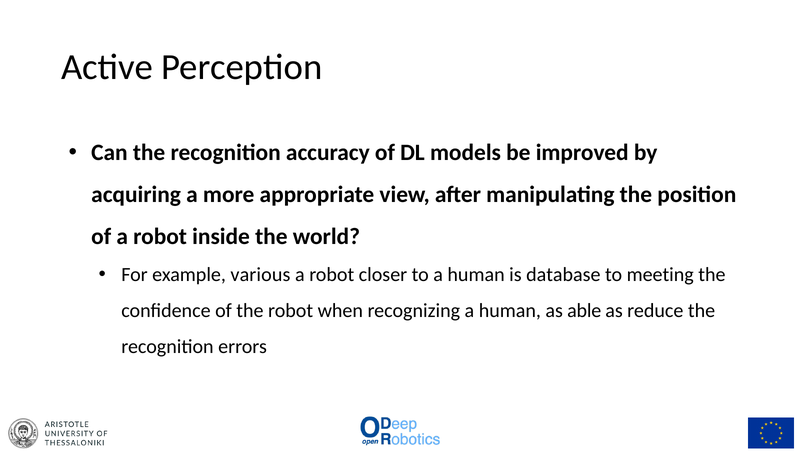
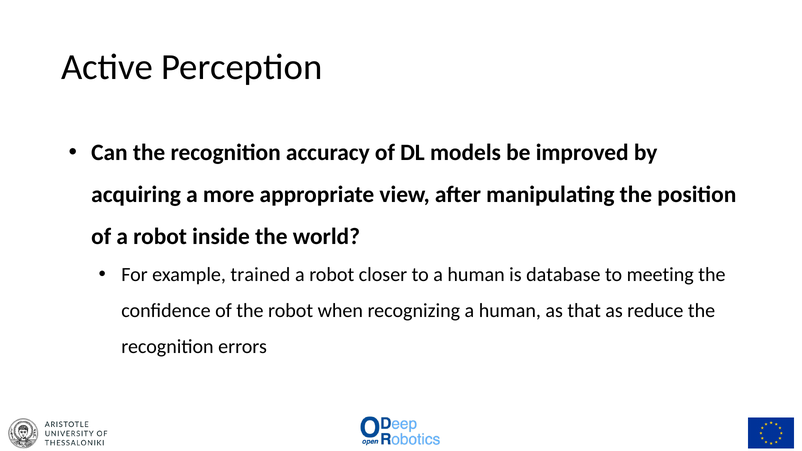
various: various -> trained
able: able -> that
